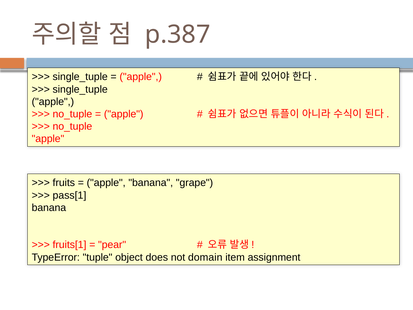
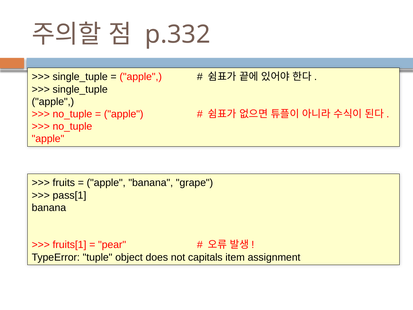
p.387: p.387 -> p.332
domain: domain -> capitals
